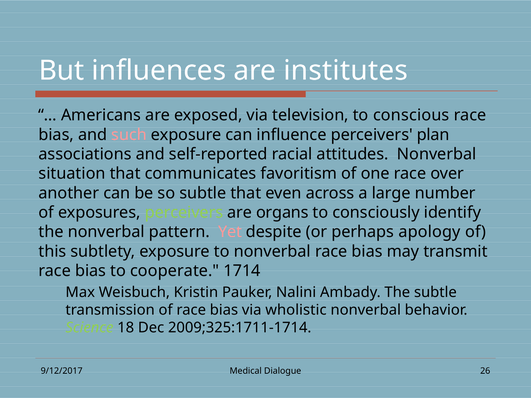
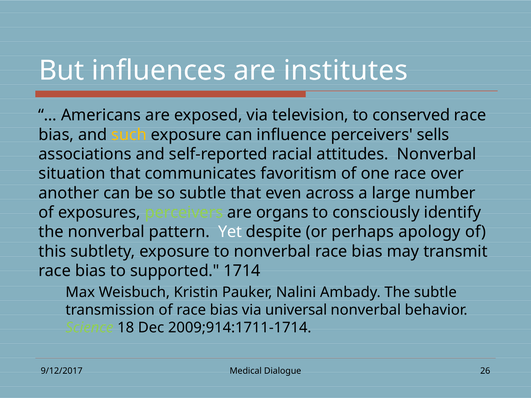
conscious: conscious -> conserved
such colour: pink -> yellow
plan: plan -> sells
Yet colour: pink -> white
cooperate: cooperate -> supported
wholistic: wholistic -> universal
2009;325:1711-1714: 2009;325:1711-1714 -> 2009;914:1711-1714
